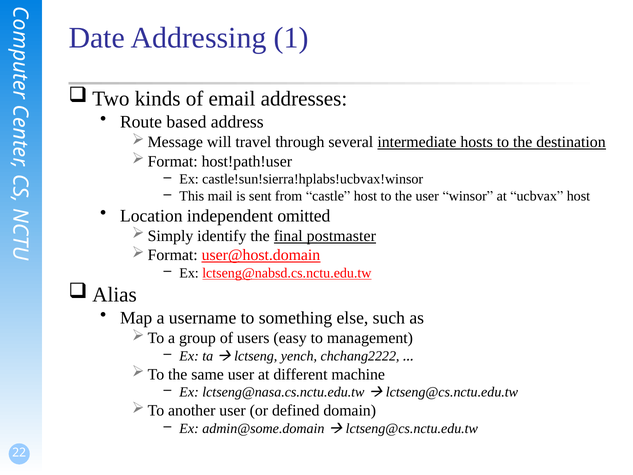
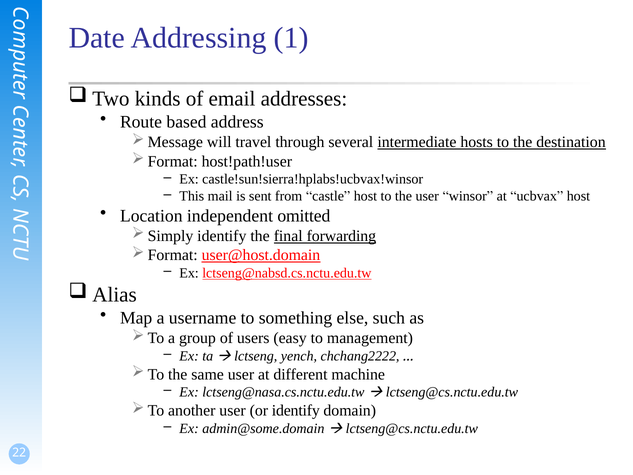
postmaster: postmaster -> forwarding
or defined: defined -> identify
